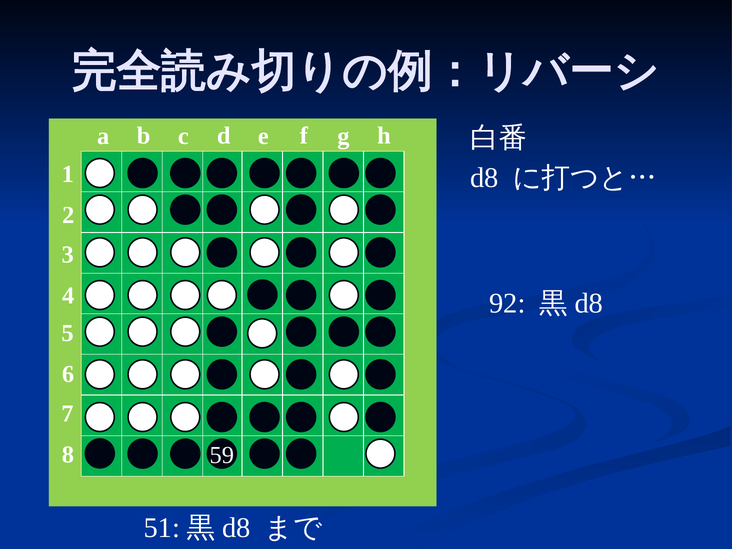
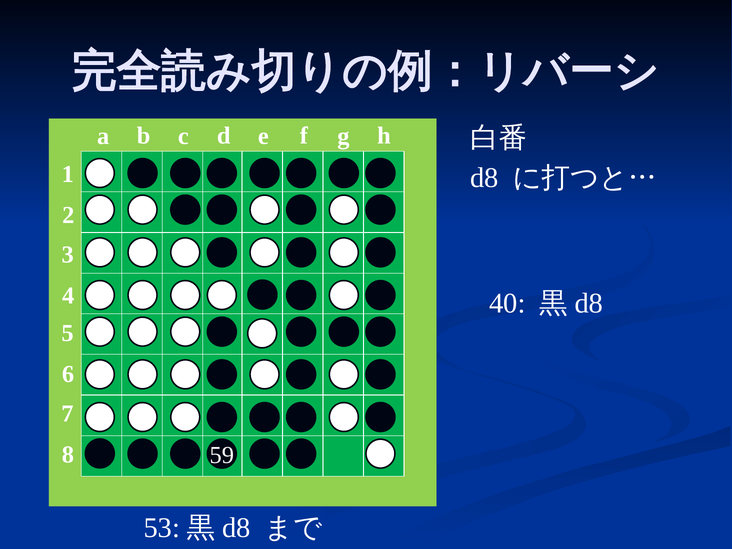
92: 92 -> 40
51: 51 -> 53
